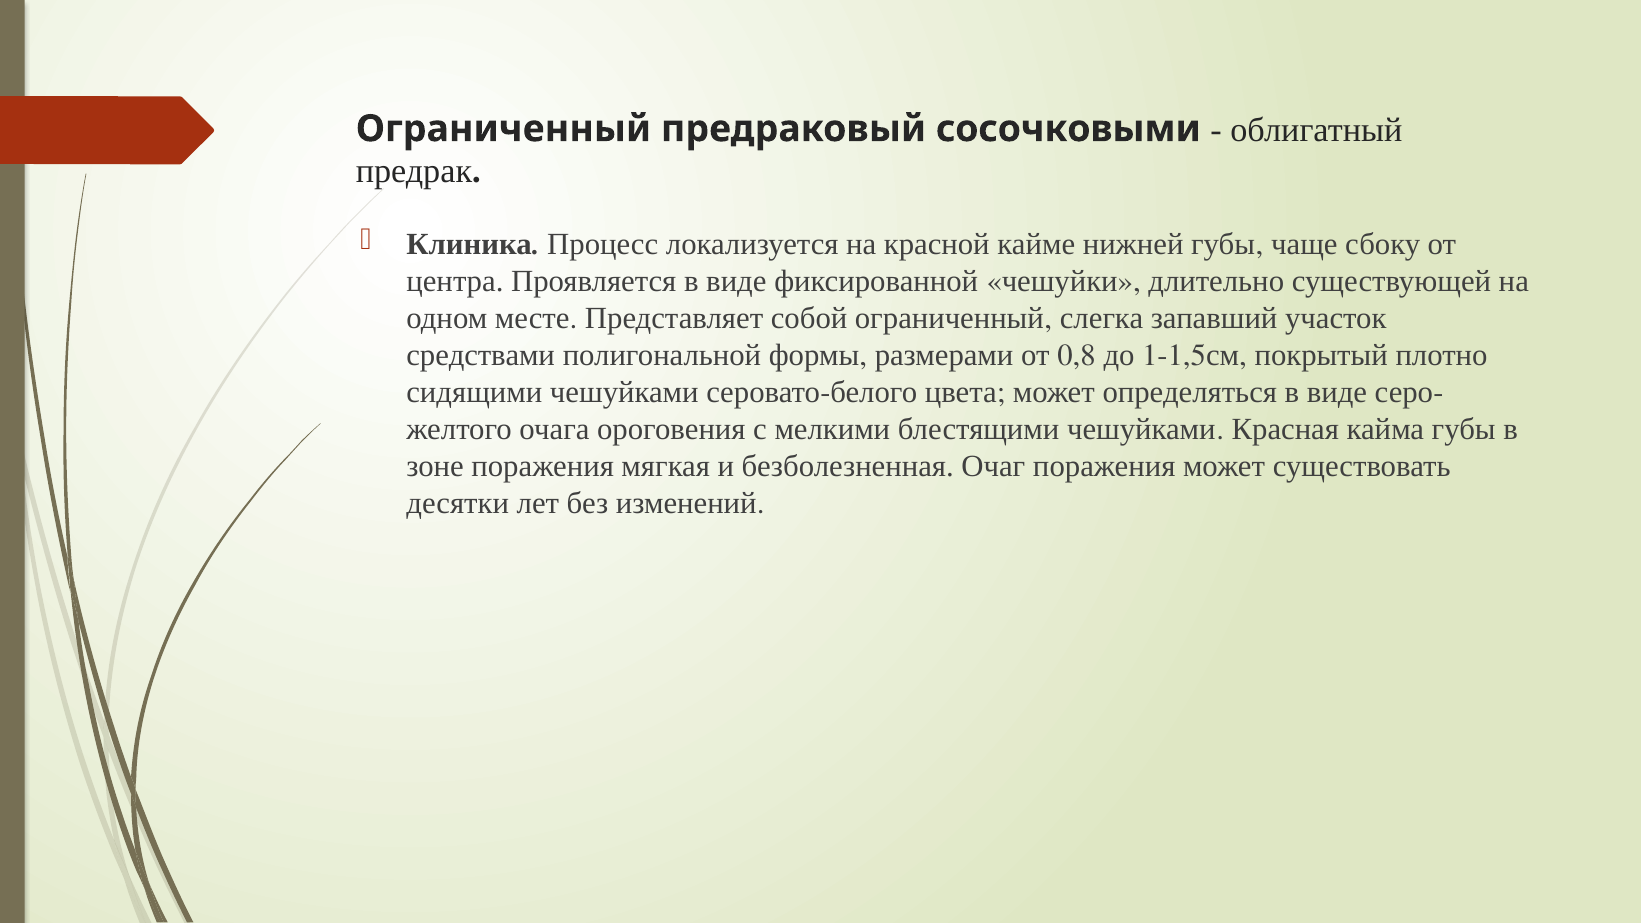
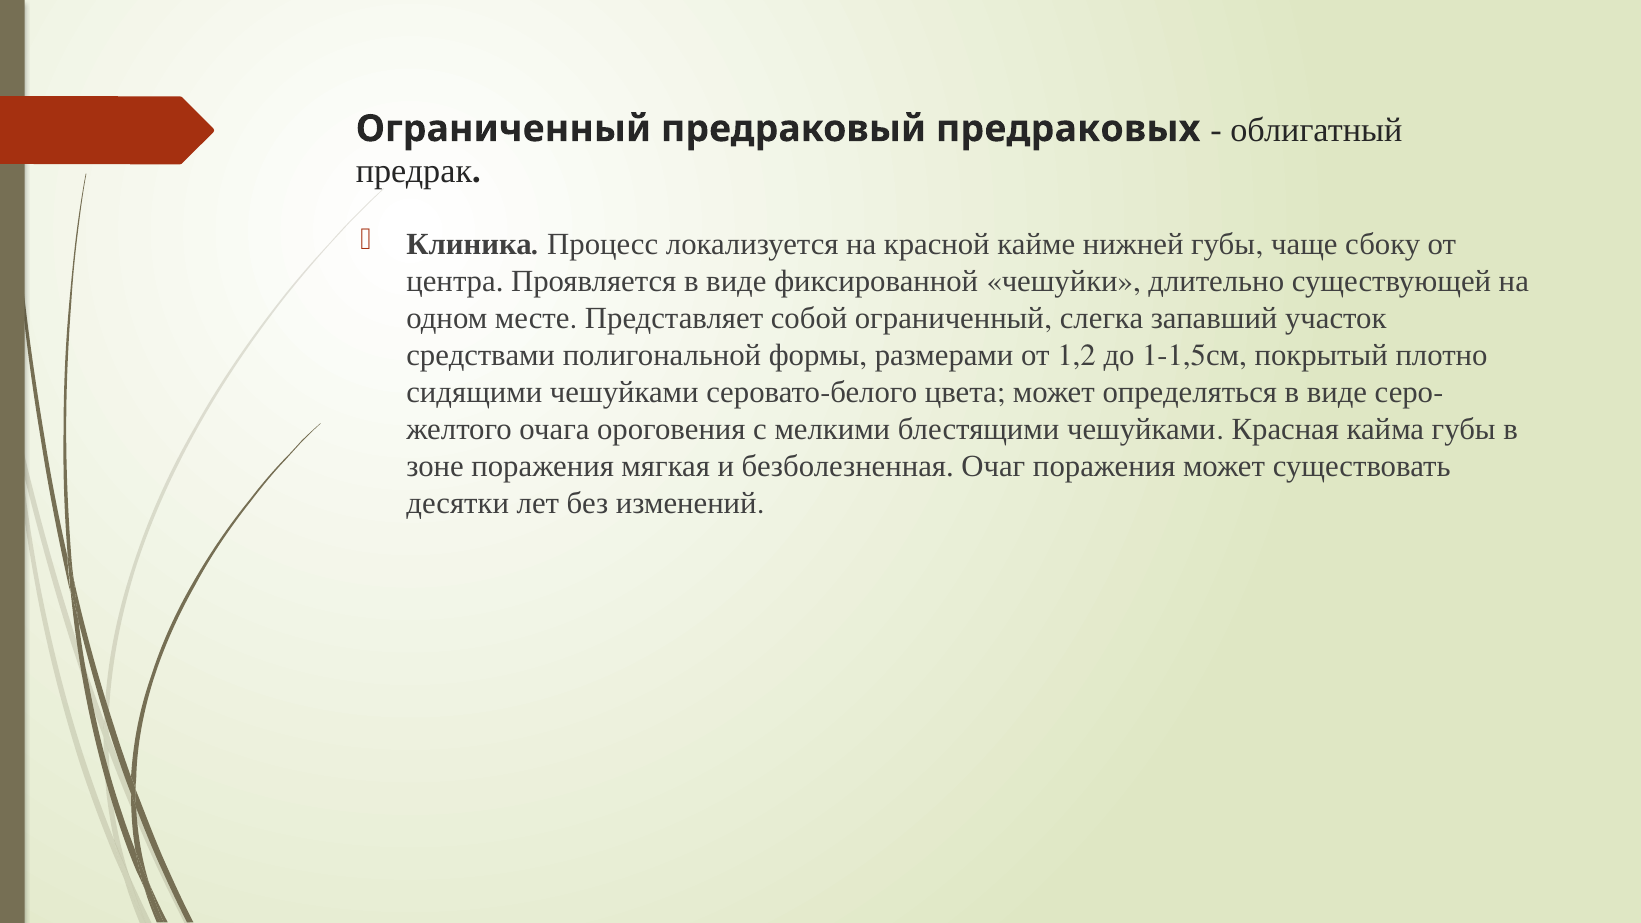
сосочковыми: сосочковыми -> предраковых
0,8: 0,8 -> 1,2
